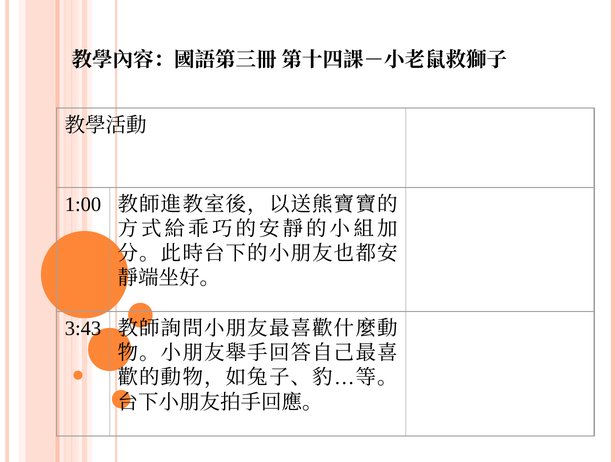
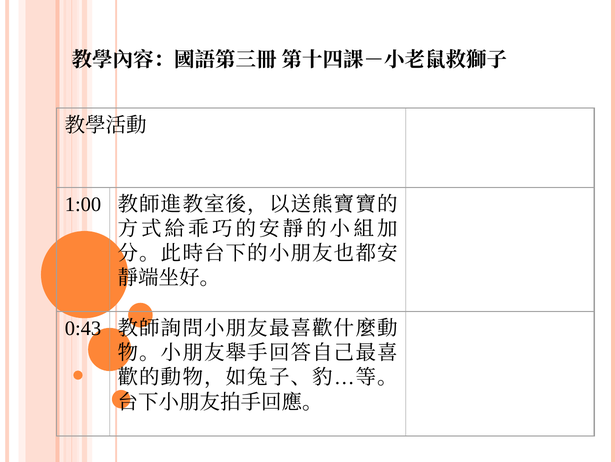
3:43: 3:43 -> 0:43
